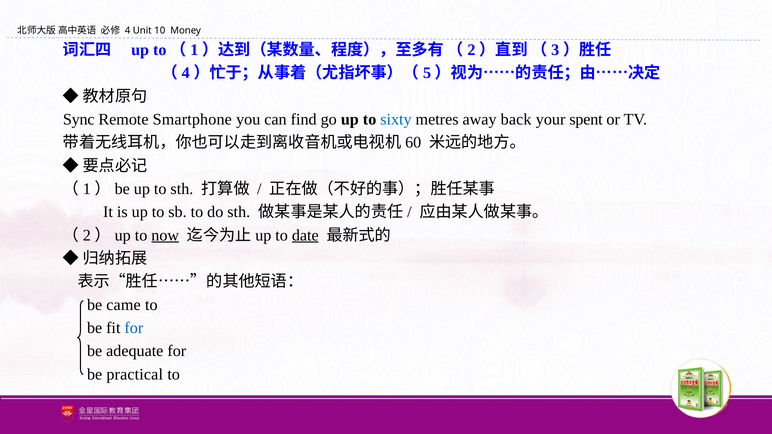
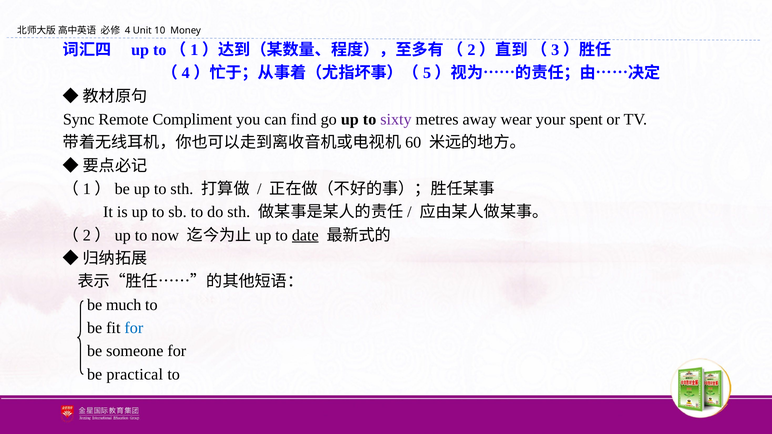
Smartphone: Smartphone -> Compliment
sixty colour: blue -> purple
back: back -> wear
now underline: present -> none
came: came -> much
adequate: adequate -> someone
